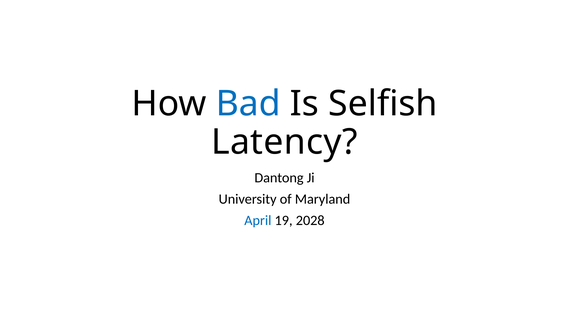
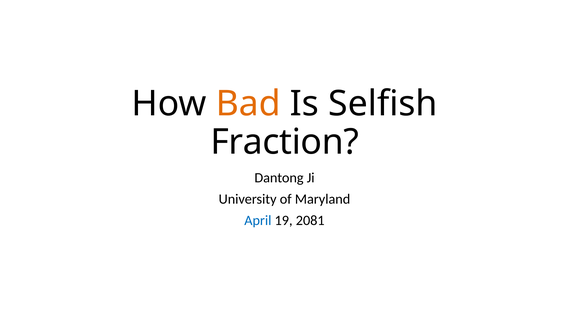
Bad colour: blue -> orange
Latency: Latency -> Fraction
2028: 2028 -> 2081
